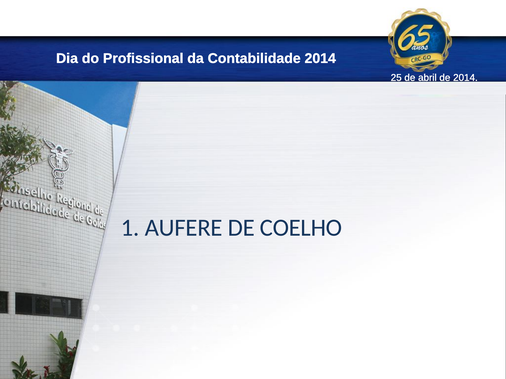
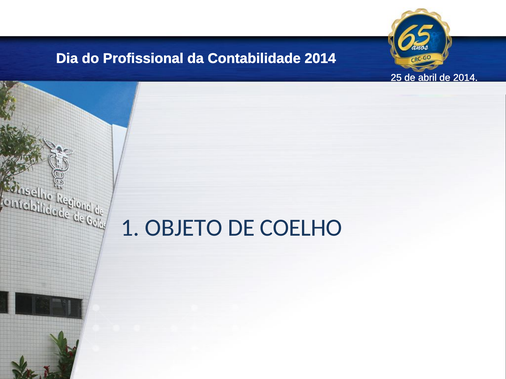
AUFERE: AUFERE -> OBJETO
